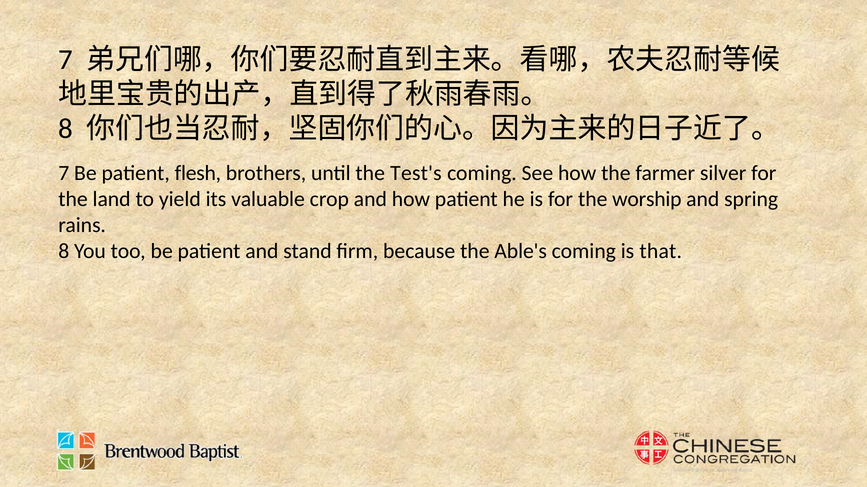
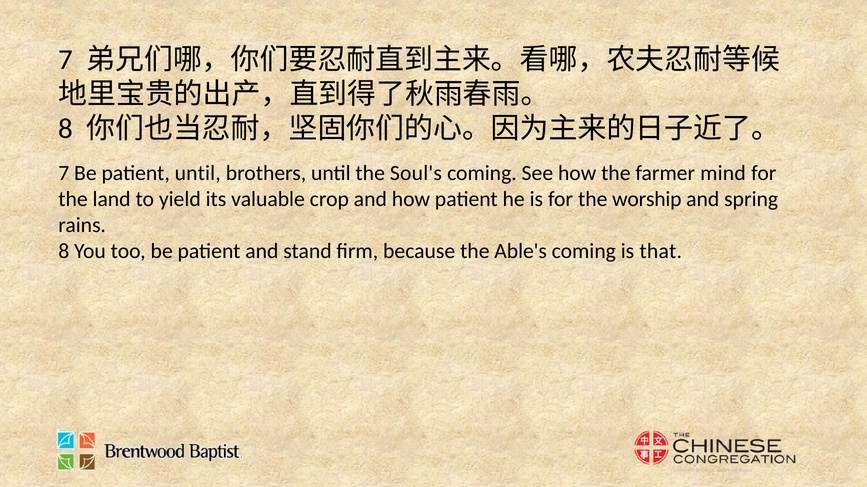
patient flesh: flesh -> until
Test's: Test's -> Soul's
silver: silver -> mind
